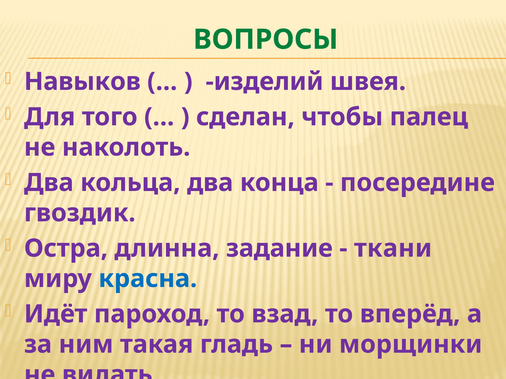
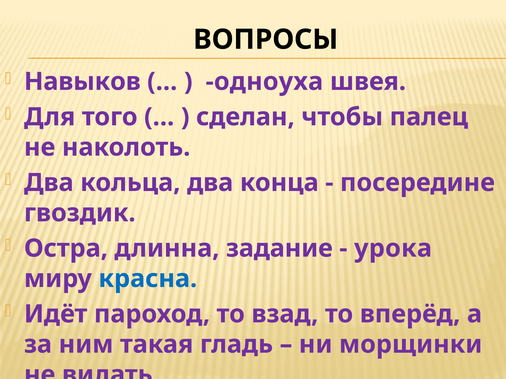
ВОПРОСЫ colour: green -> black
изделий: изделий -> одноуха
ткани: ткани -> урока
